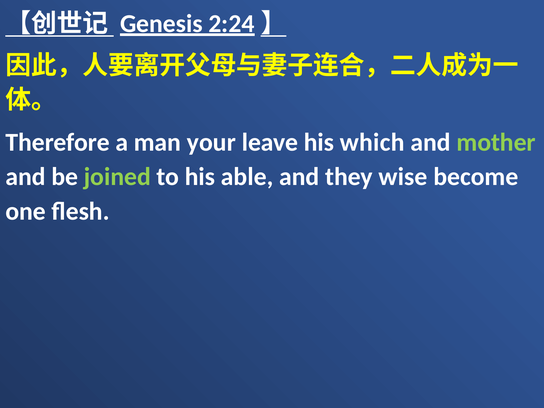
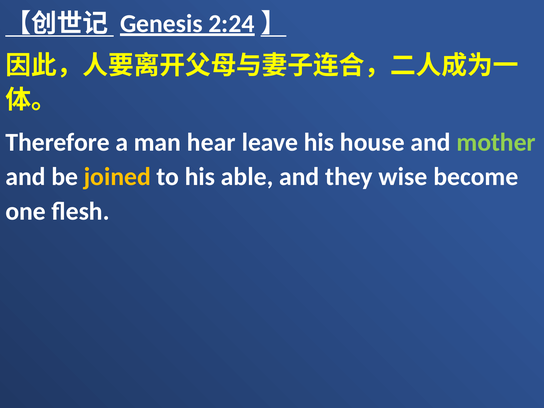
your: your -> hear
which: which -> house
joined colour: light green -> yellow
